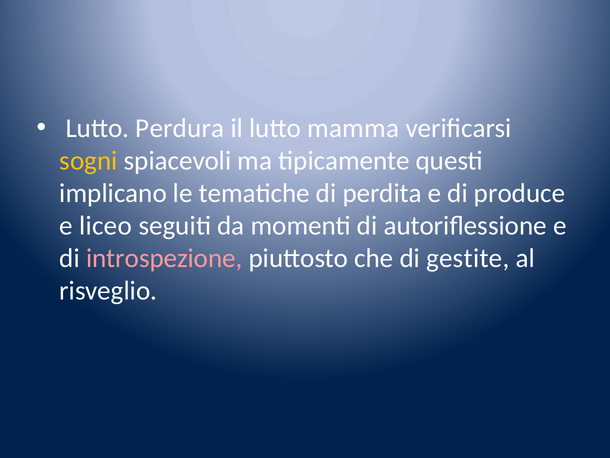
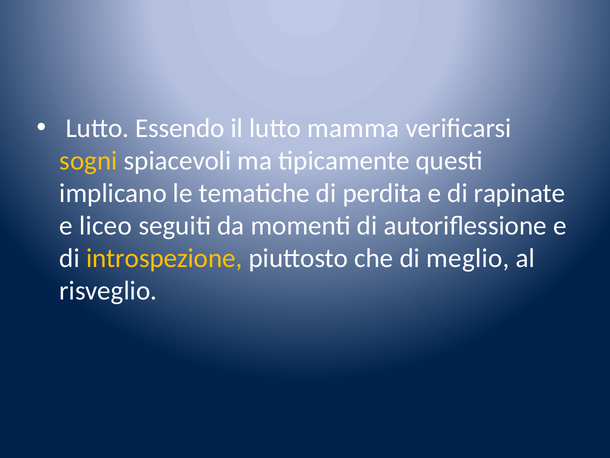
Perdura: Perdura -> Essendo
produce: produce -> rapinate
introspezione colour: pink -> yellow
gestite: gestite -> meglio
